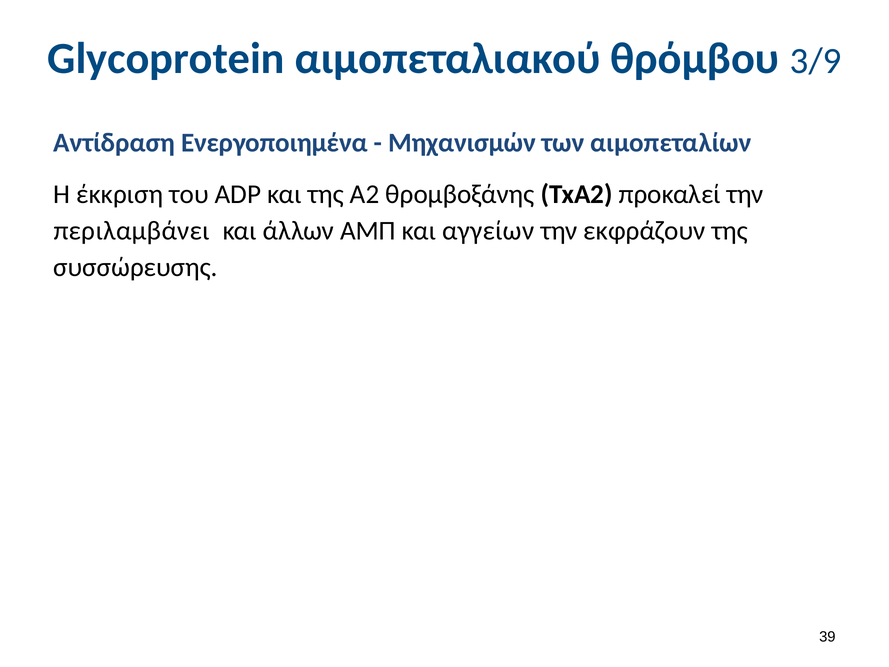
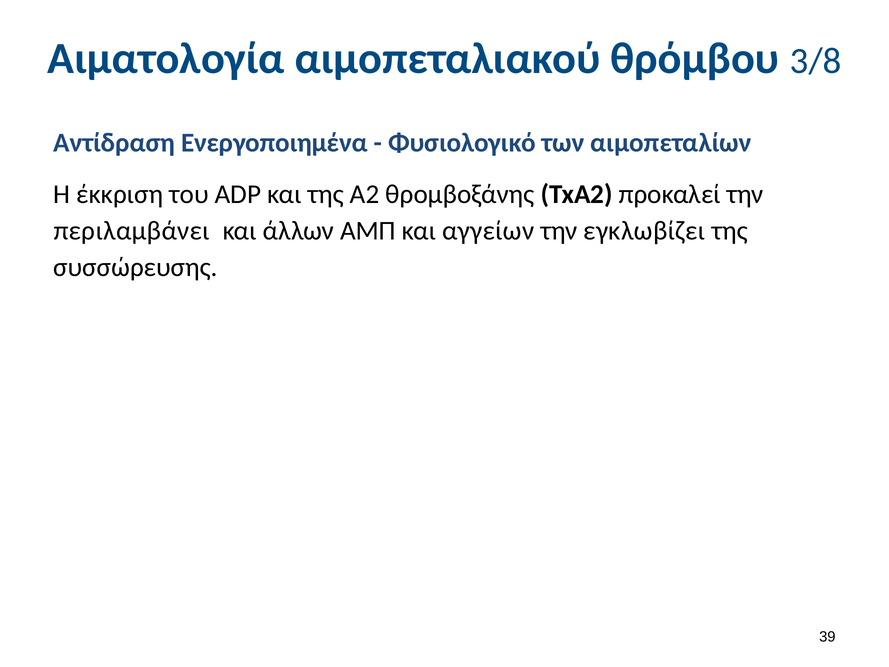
Glycoprotein: Glycoprotein -> Αιματολογία
3/9: 3/9 -> 3/8
Μηχανισμών: Μηχανισμών -> Φυσιολογικό
εκφράζουν: εκφράζουν -> εγκλωβίζει
